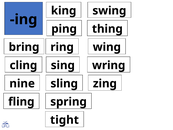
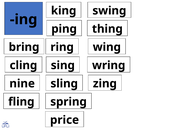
tight: tight -> price
